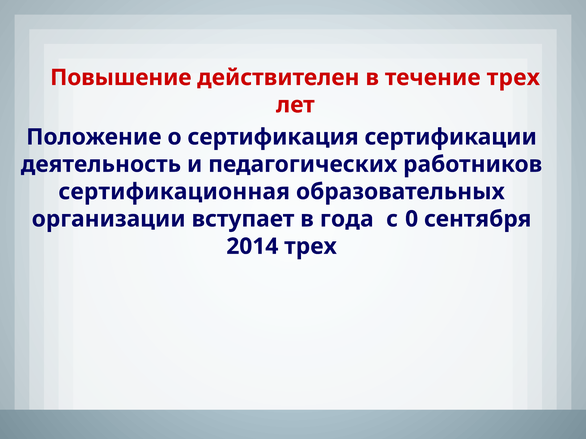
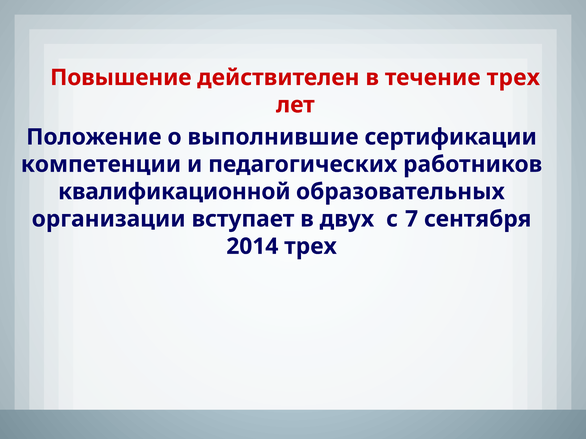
сертификация: сертификация -> выполнившие
деятельность: деятельность -> компетенции
сертификационная: сертификационная -> квалификационной
года: года -> двух
0: 0 -> 7
